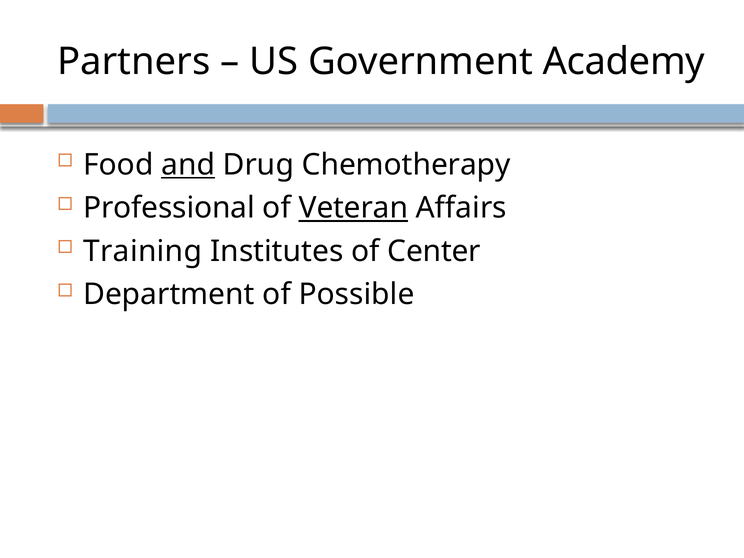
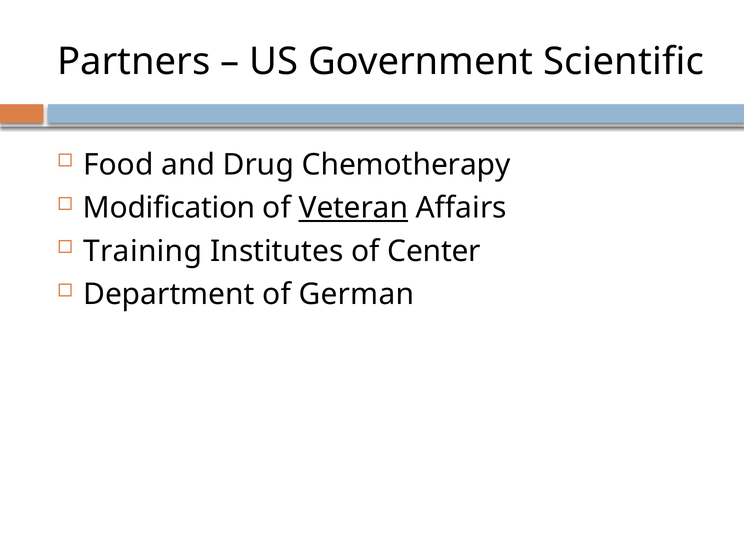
Academy: Academy -> Scientific
and underline: present -> none
Professional: Professional -> Modification
Possible: Possible -> German
